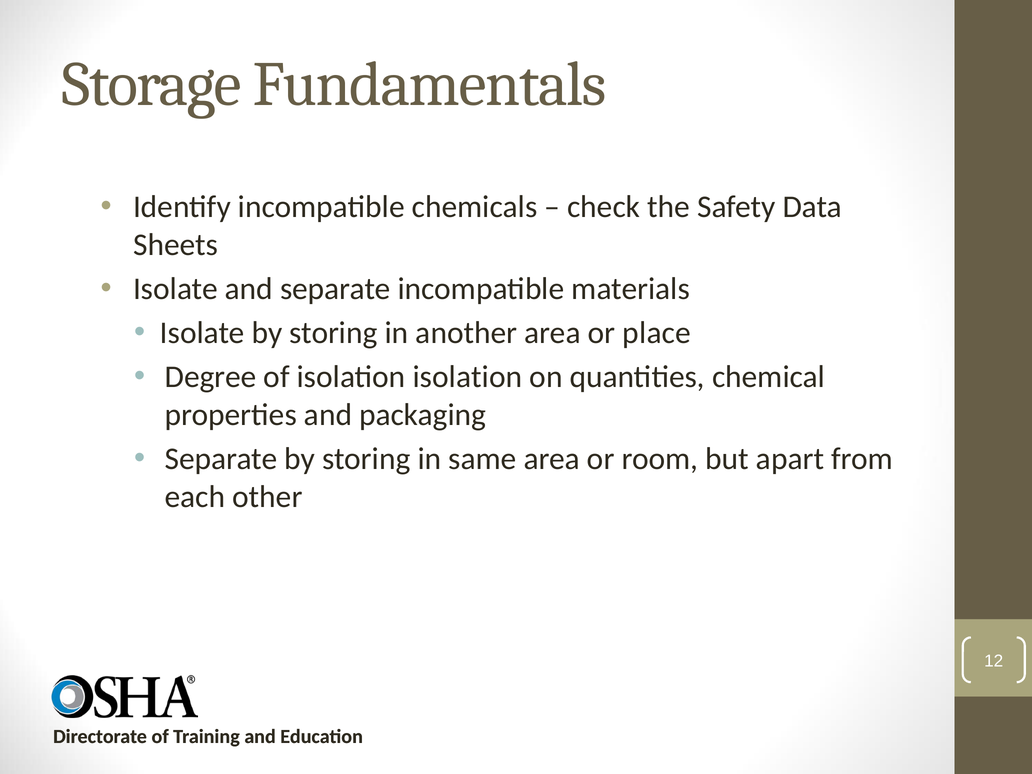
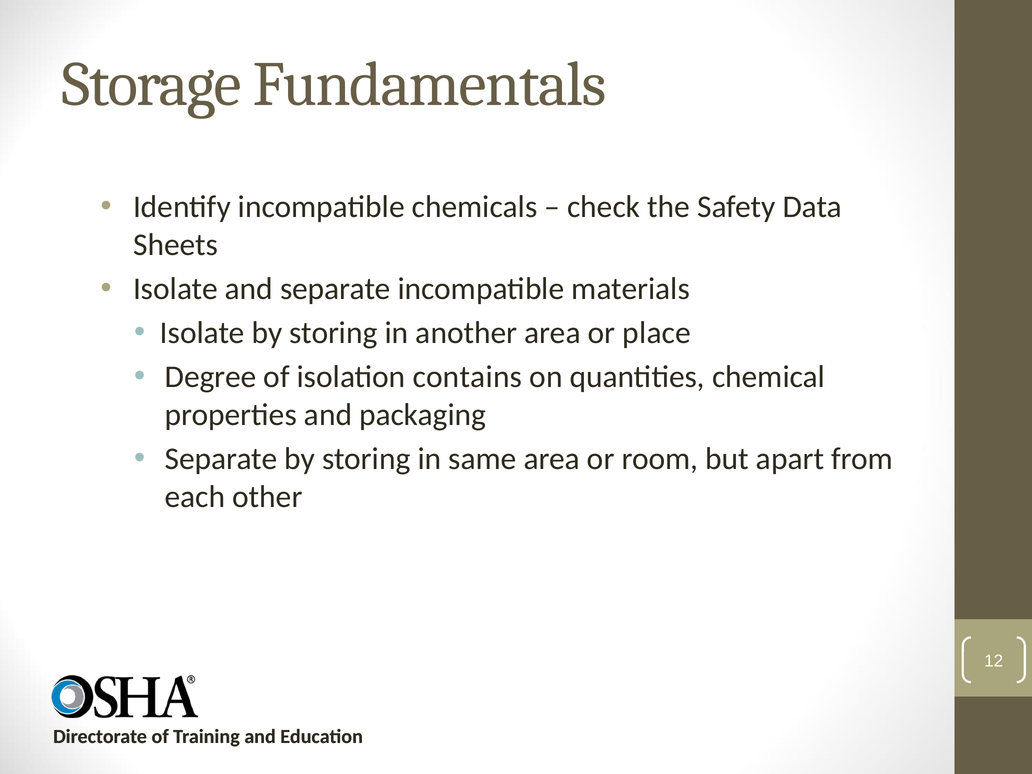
isolation isolation: isolation -> contains
